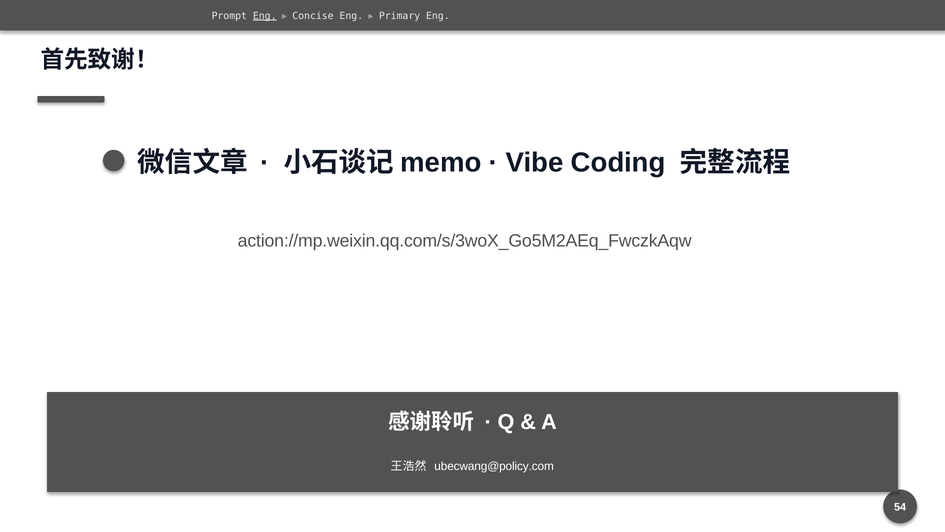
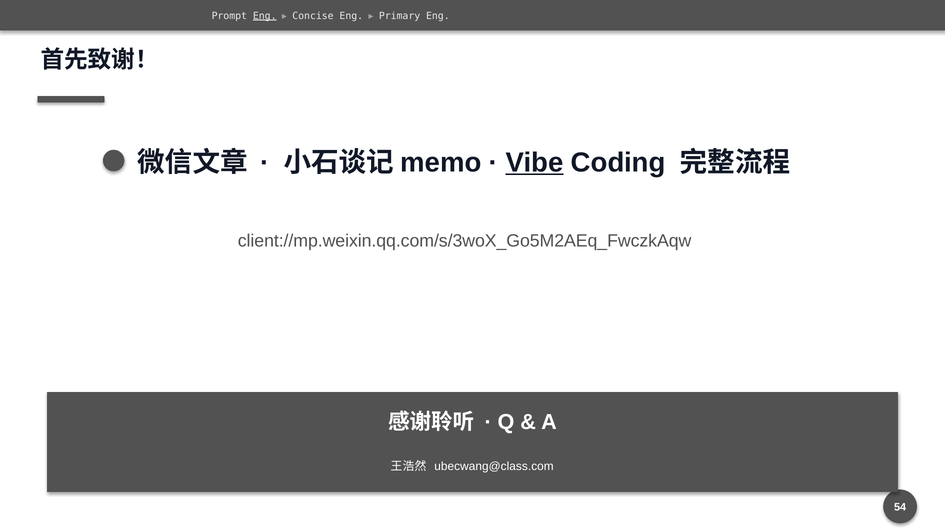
Vibe underline: none -> present
action://mp.weixin.qq.com/s/3woX_Go5M2AEq_FwczkAqw: action://mp.weixin.qq.com/s/3woX_Go5M2AEq_FwczkAqw -> client://mp.weixin.qq.com/s/3woX_Go5M2AEq_FwczkAqw
ubecwang@policy.com: ubecwang@policy.com -> ubecwang@class.com
